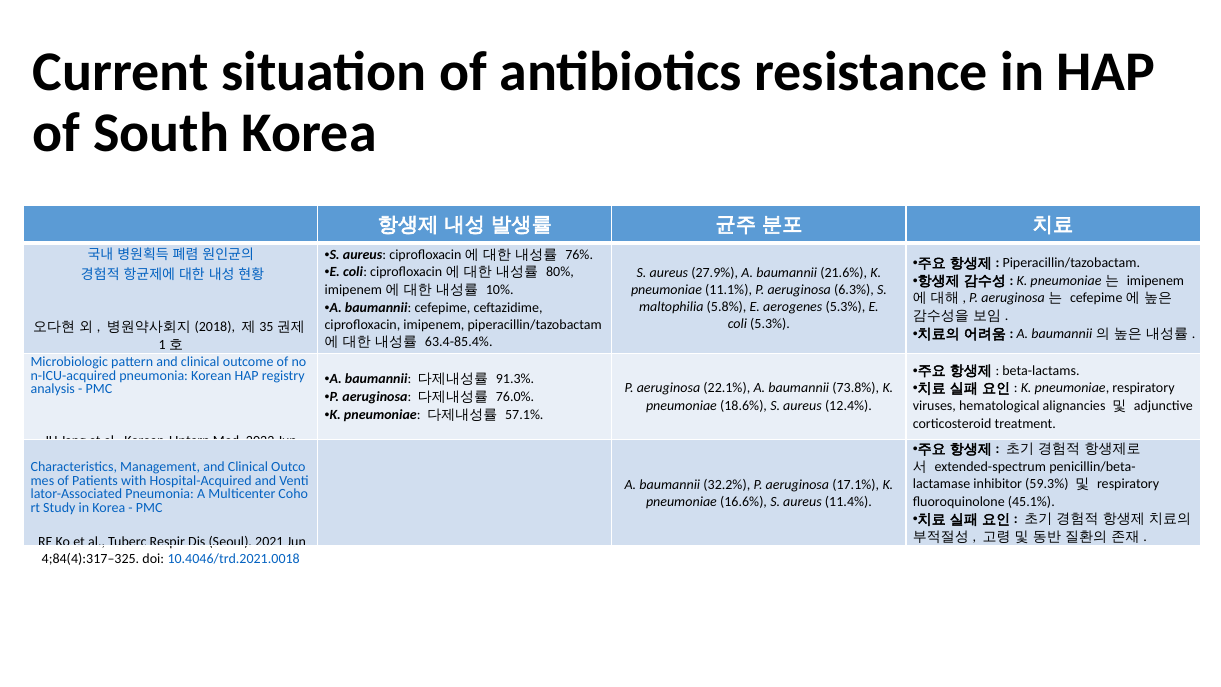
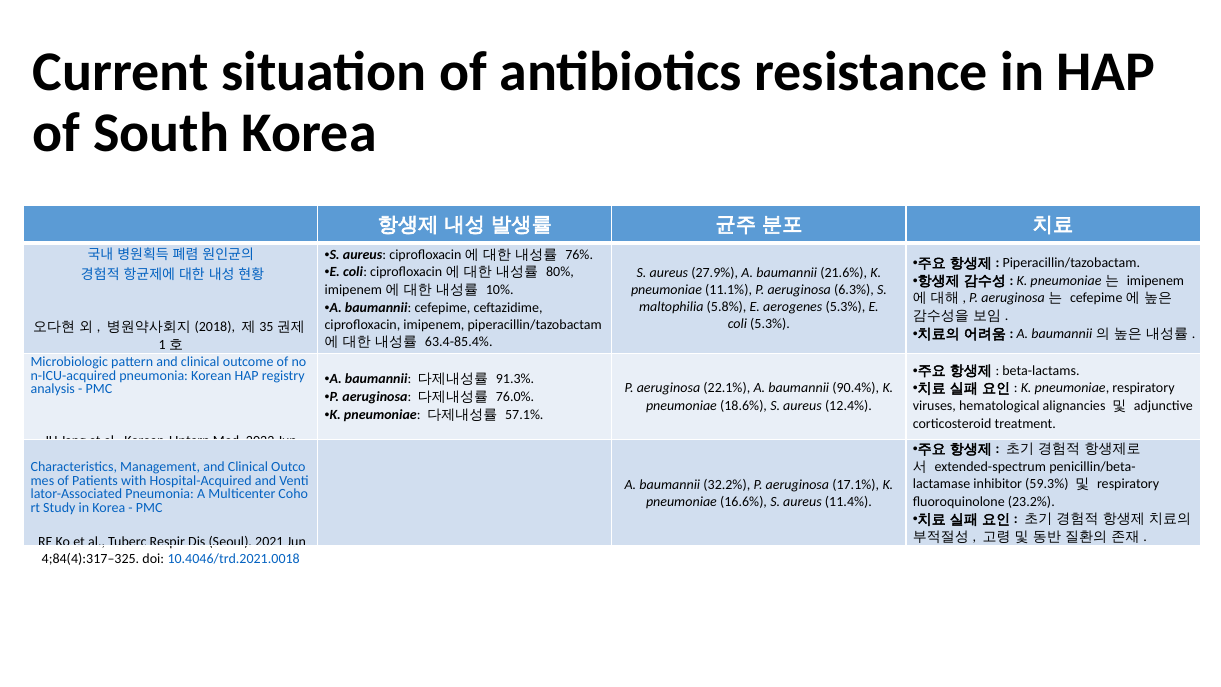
73.8%: 73.8% -> 90.4%
45.1%: 45.1% -> 23.2%
